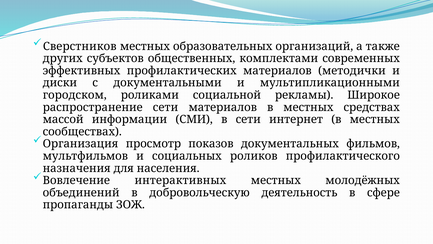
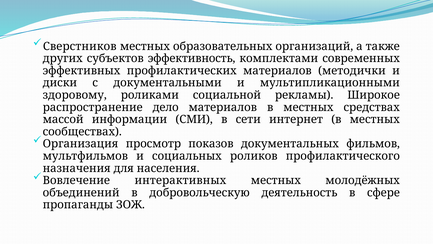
общественных: общественных -> эффективность
городском: городском -> здоровому
распространение сети: сети -> дело
